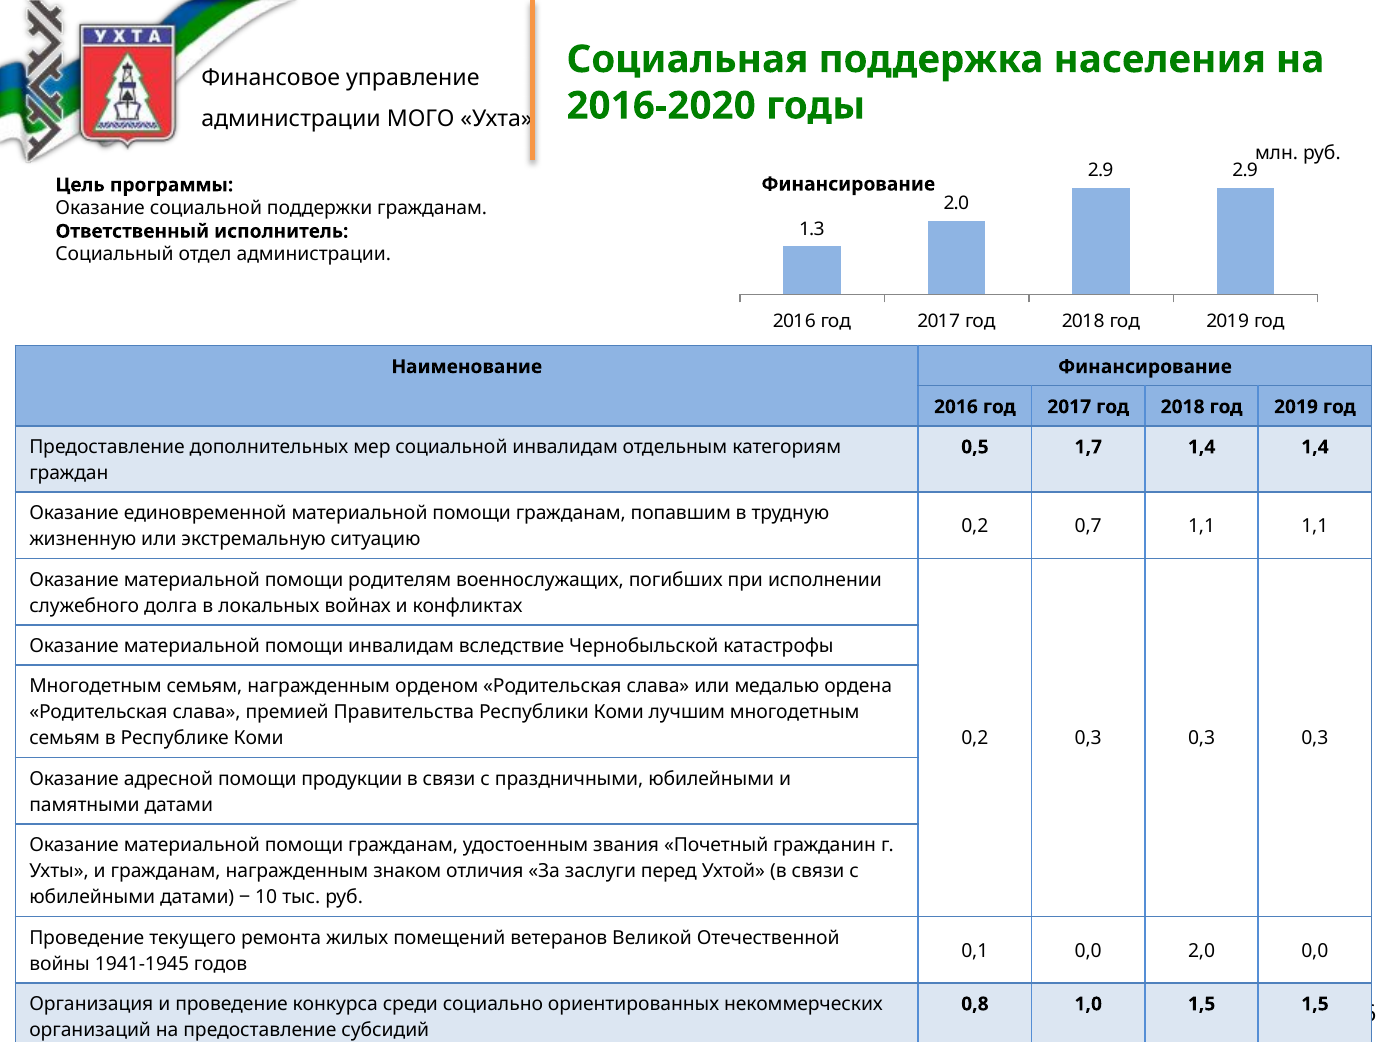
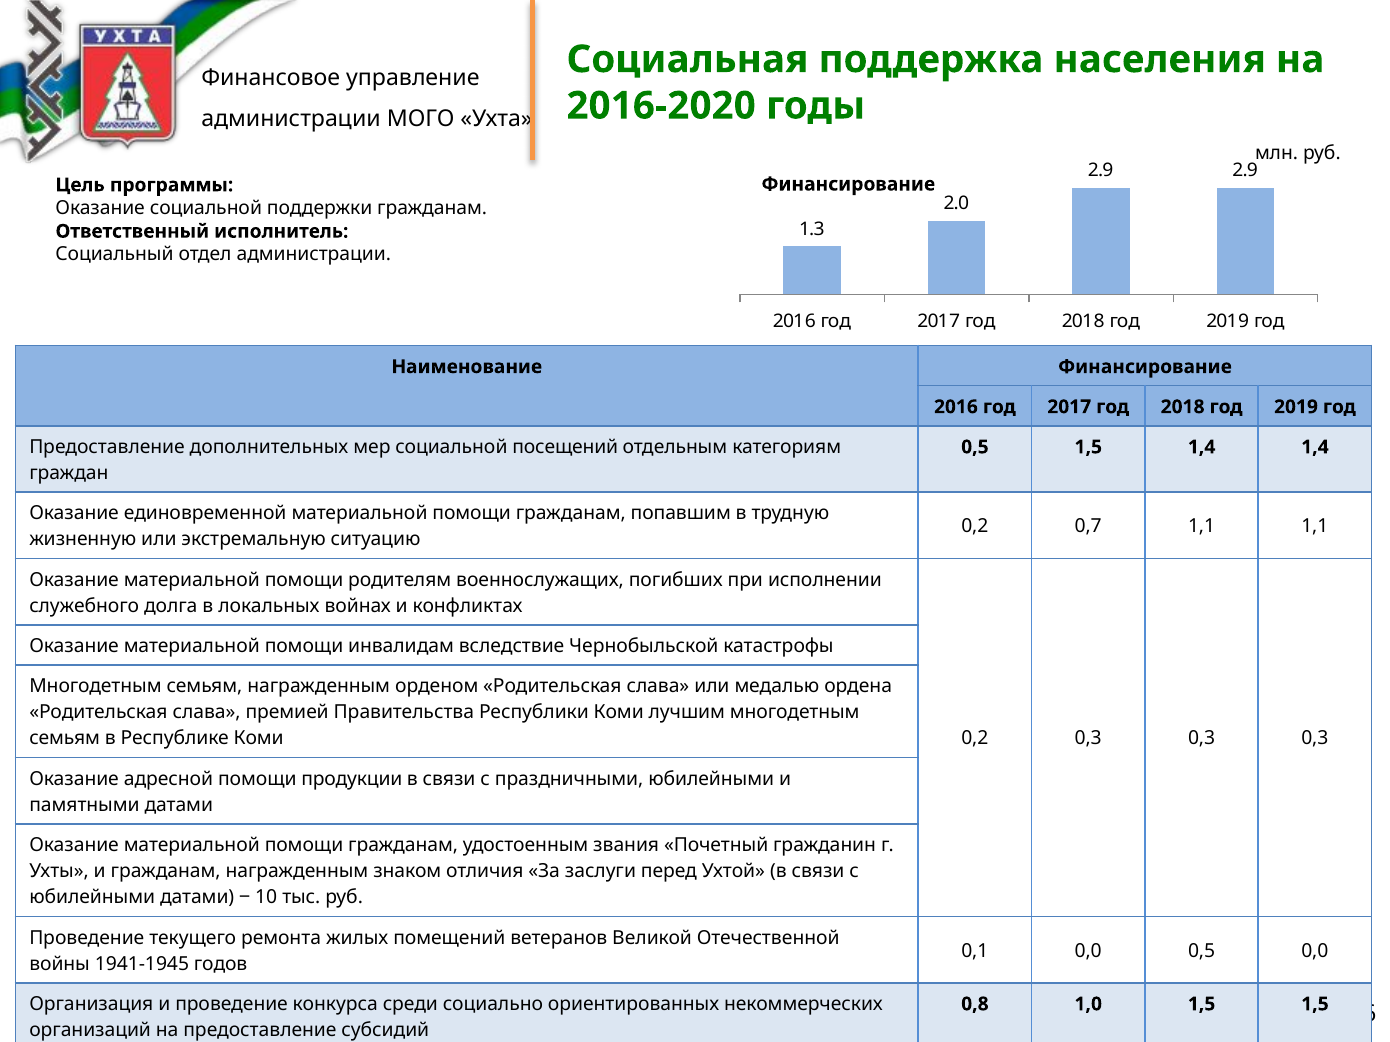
социальной инвалидам: инвалидам -> посещений
0,5 1,7: 1,7 -> 1,5
0,0 2,0: 2,0 -> 0,5
